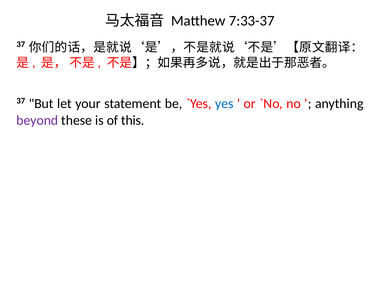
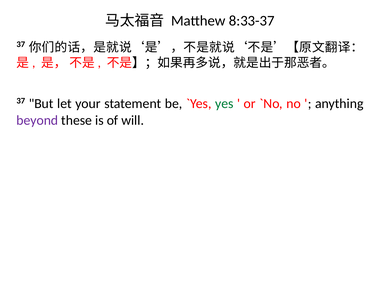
7:33-37: 7:33-37 -> 8:33-37
yes colour: blue -> green
this: this -> will
